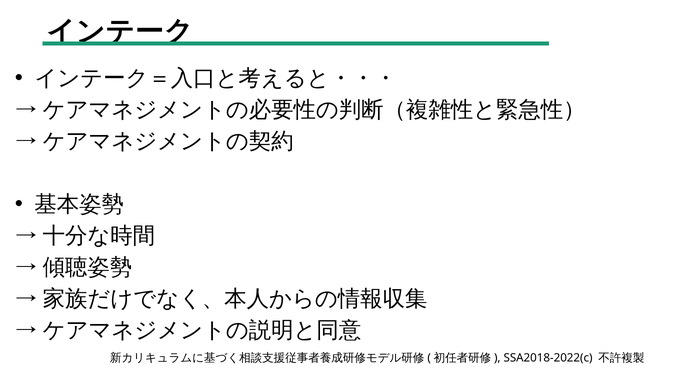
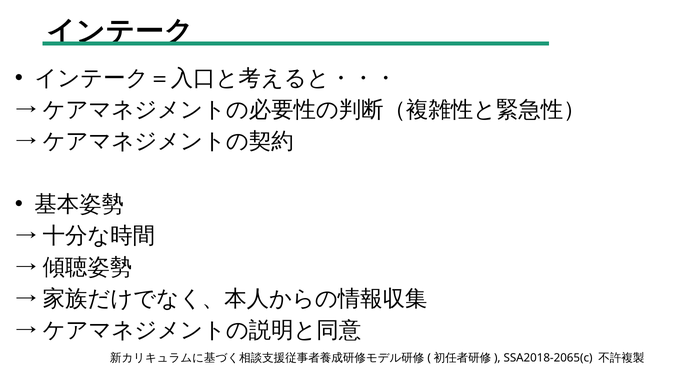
SSA2018-2022(c: SSA2018-2022(c -> SSA2018-2065(c
